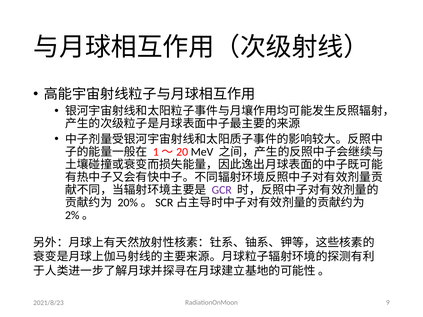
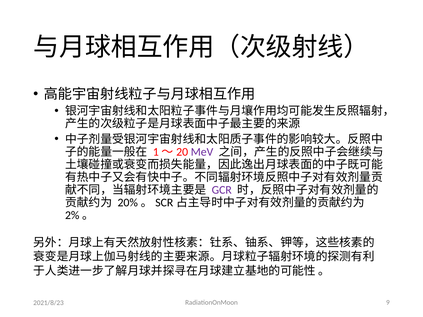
MeV colour: black -> purple
